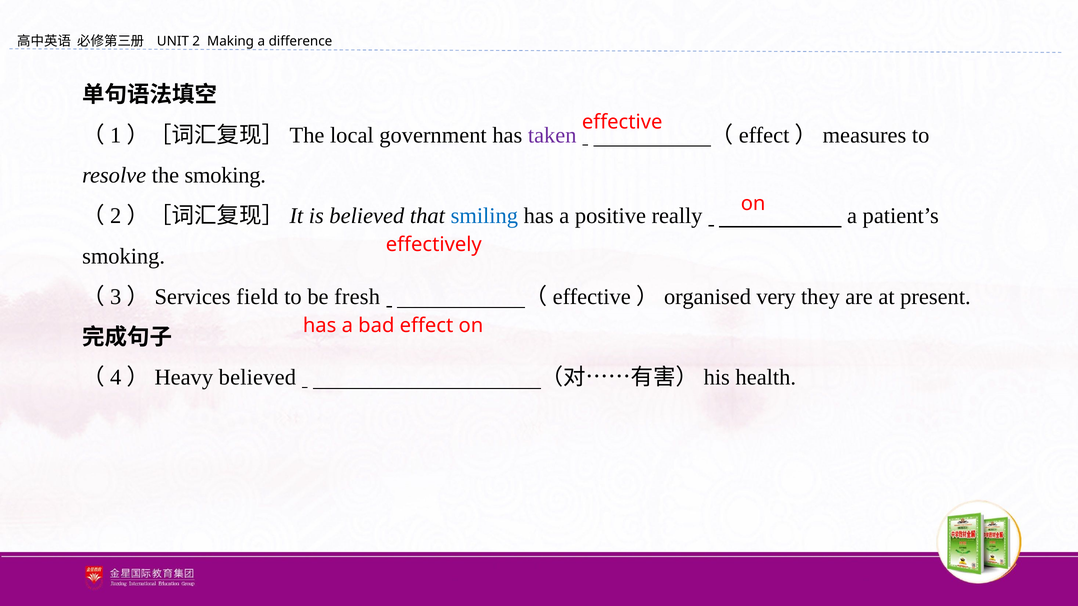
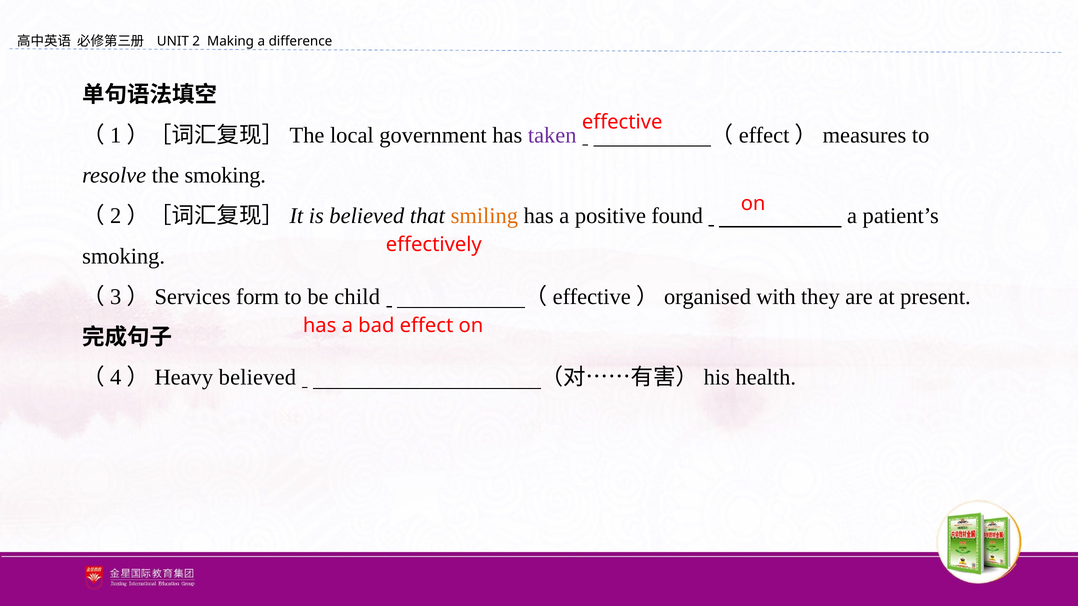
smiling colour: blue -> orange
really: really -> found
field: field -> form
fresh: fresh -> child
very: very -> with
